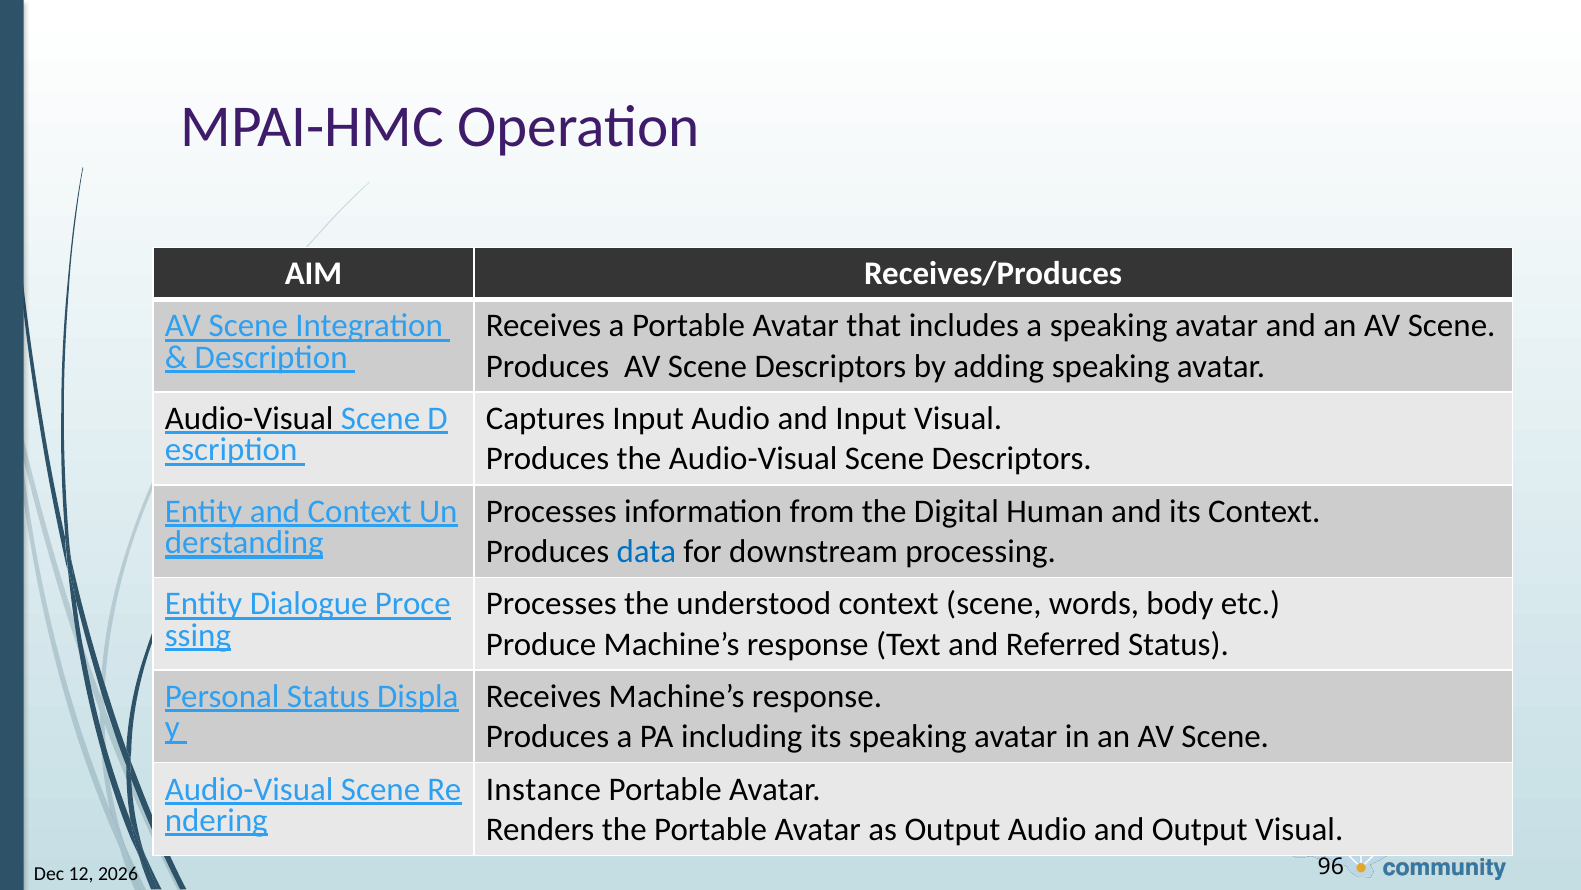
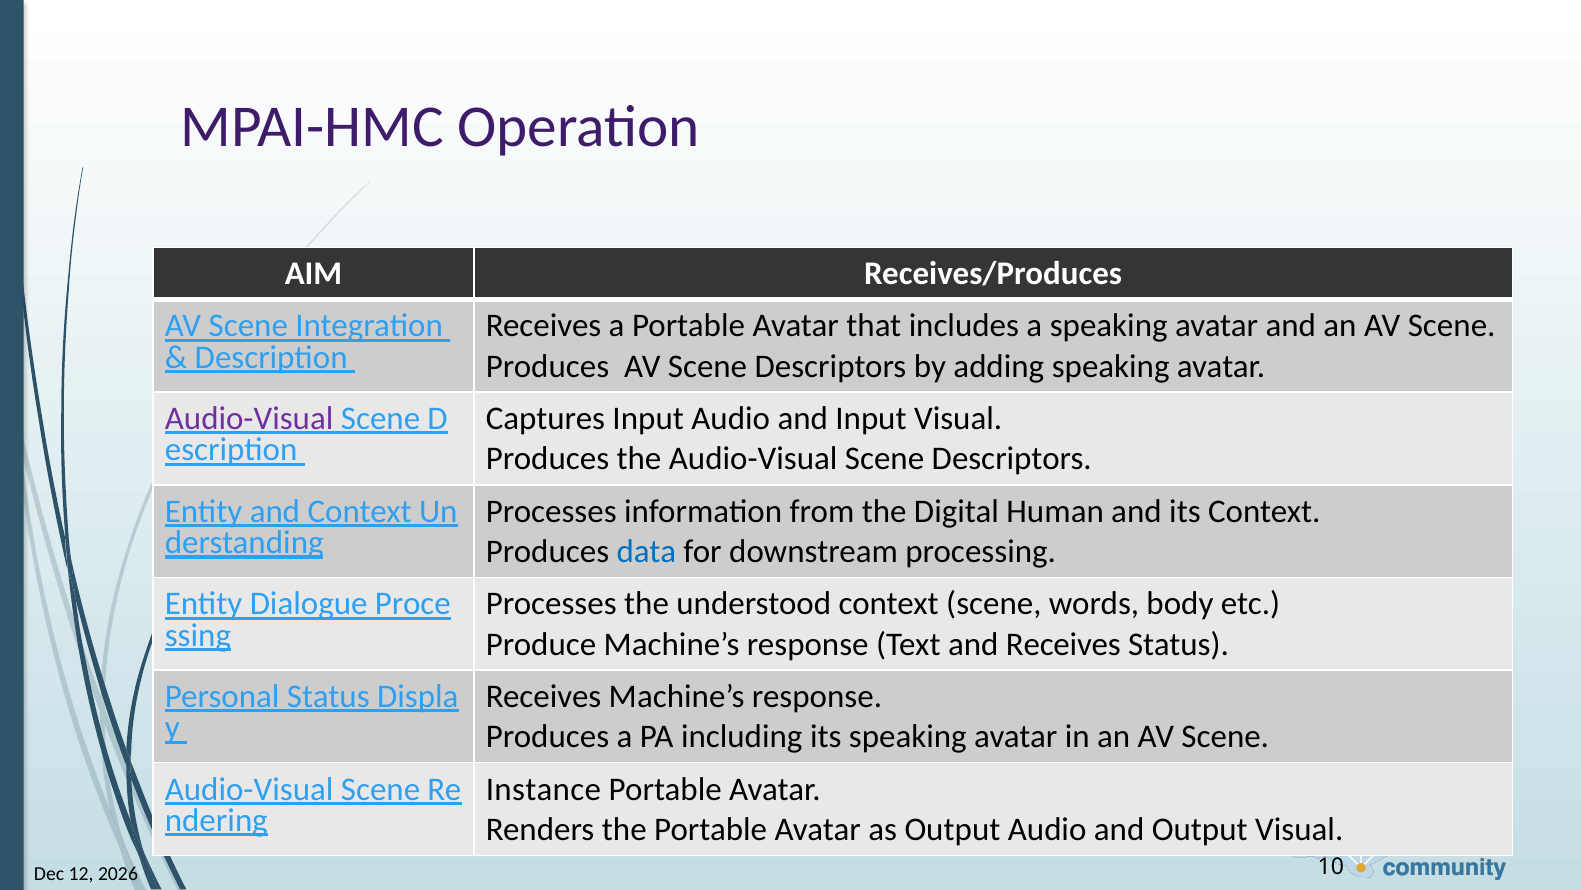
Audio-Visual at (249, 418) colour: black -> purple
and Referred: Referred -> Receives
96: 96 -> 10
